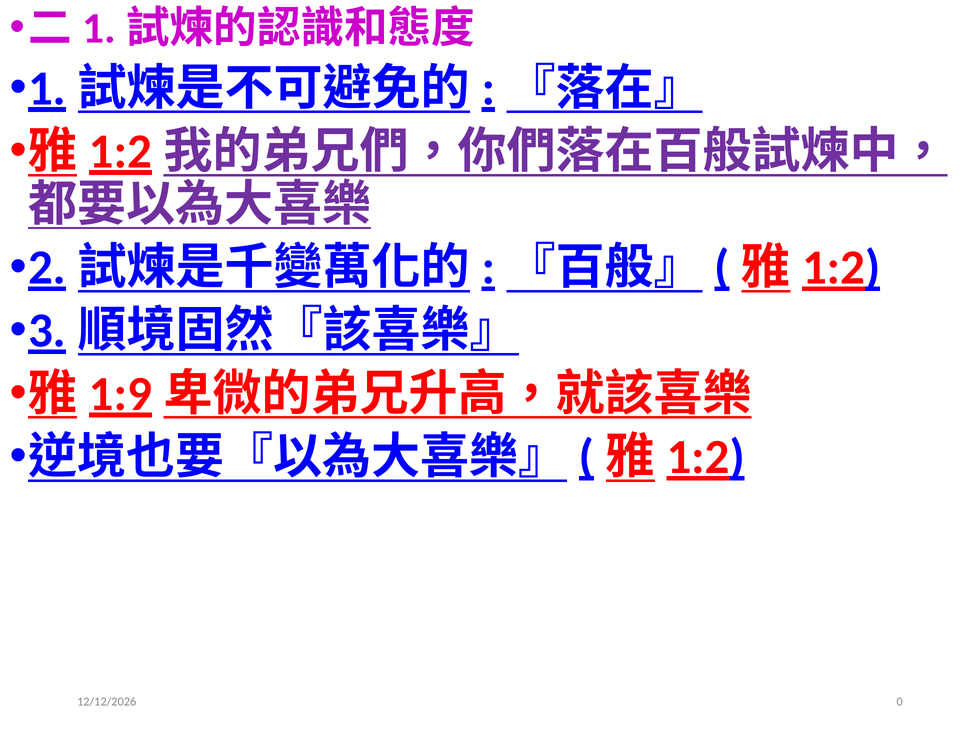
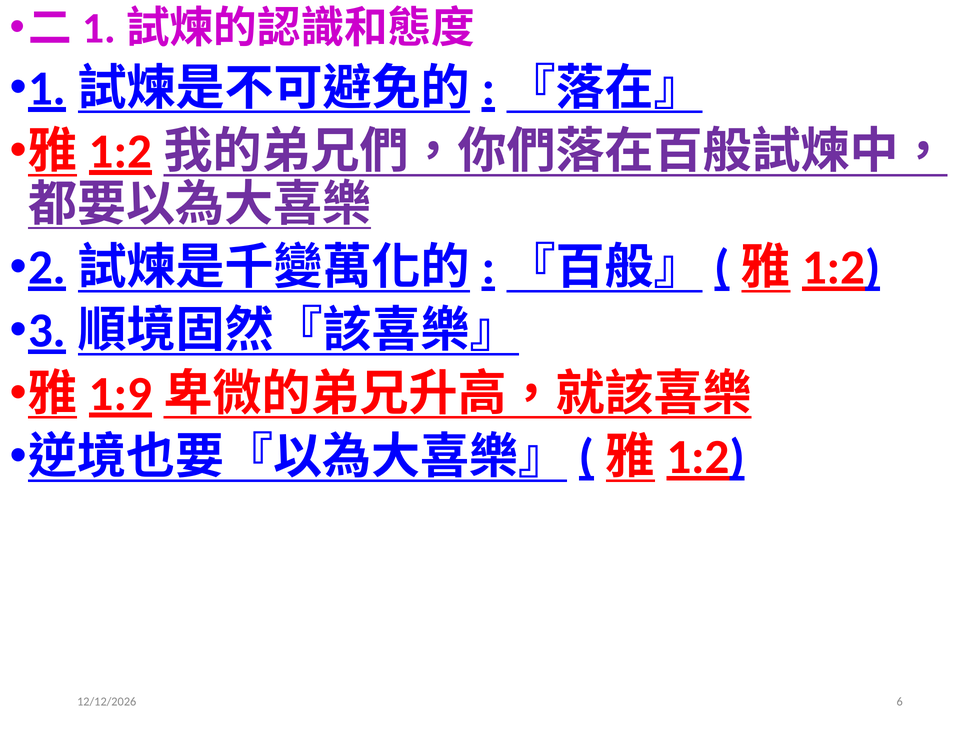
0: 0 -> 6
